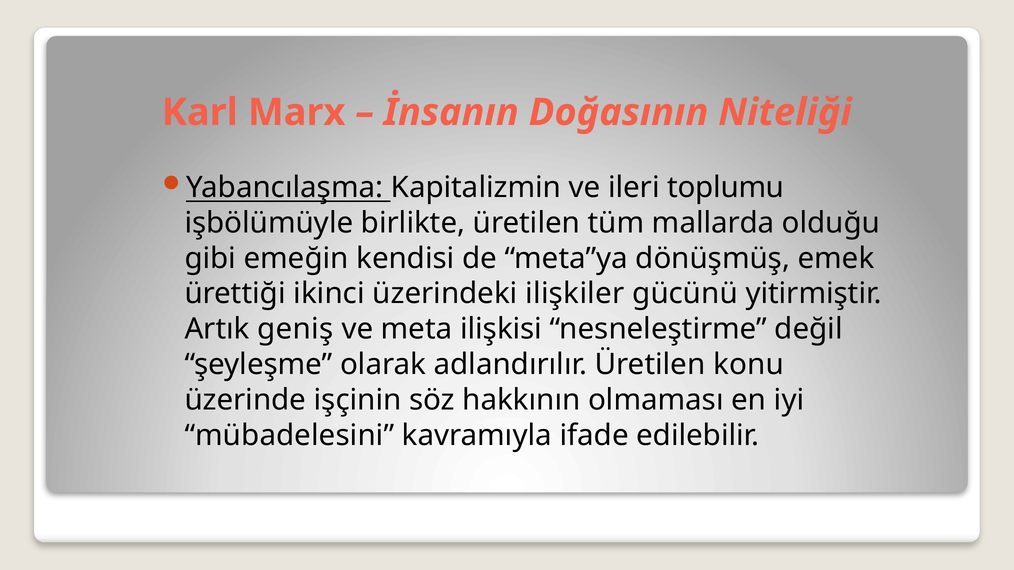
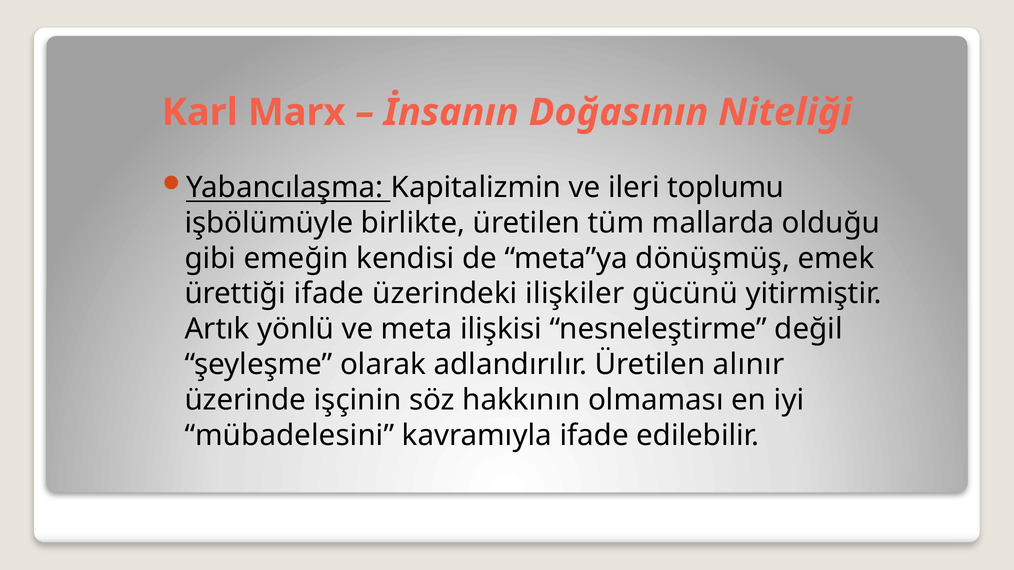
ürettiği ikinci: ikinci -> ifade
geniş: geniş -> yönlü
konu: konu -> alınır
